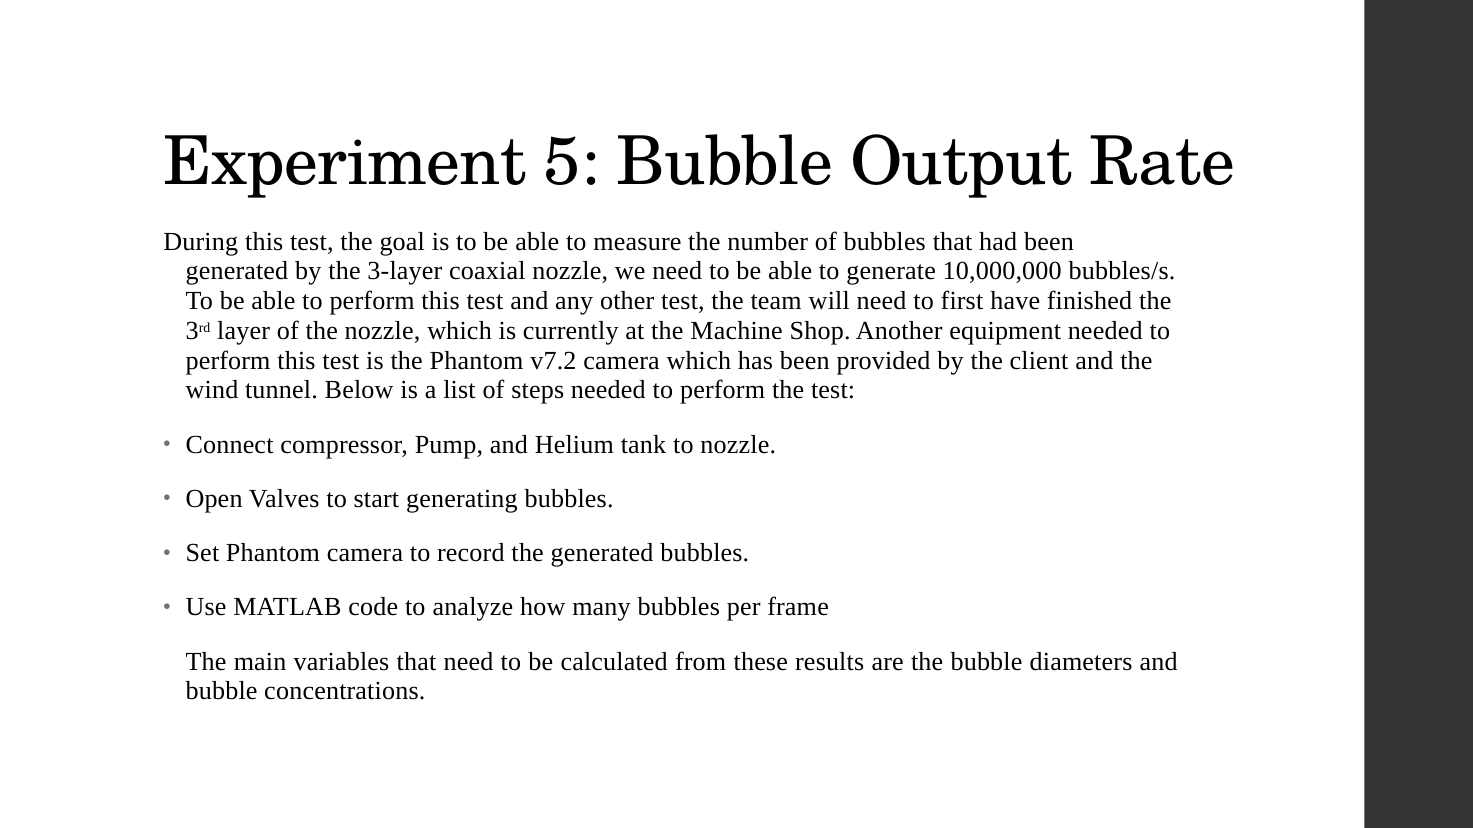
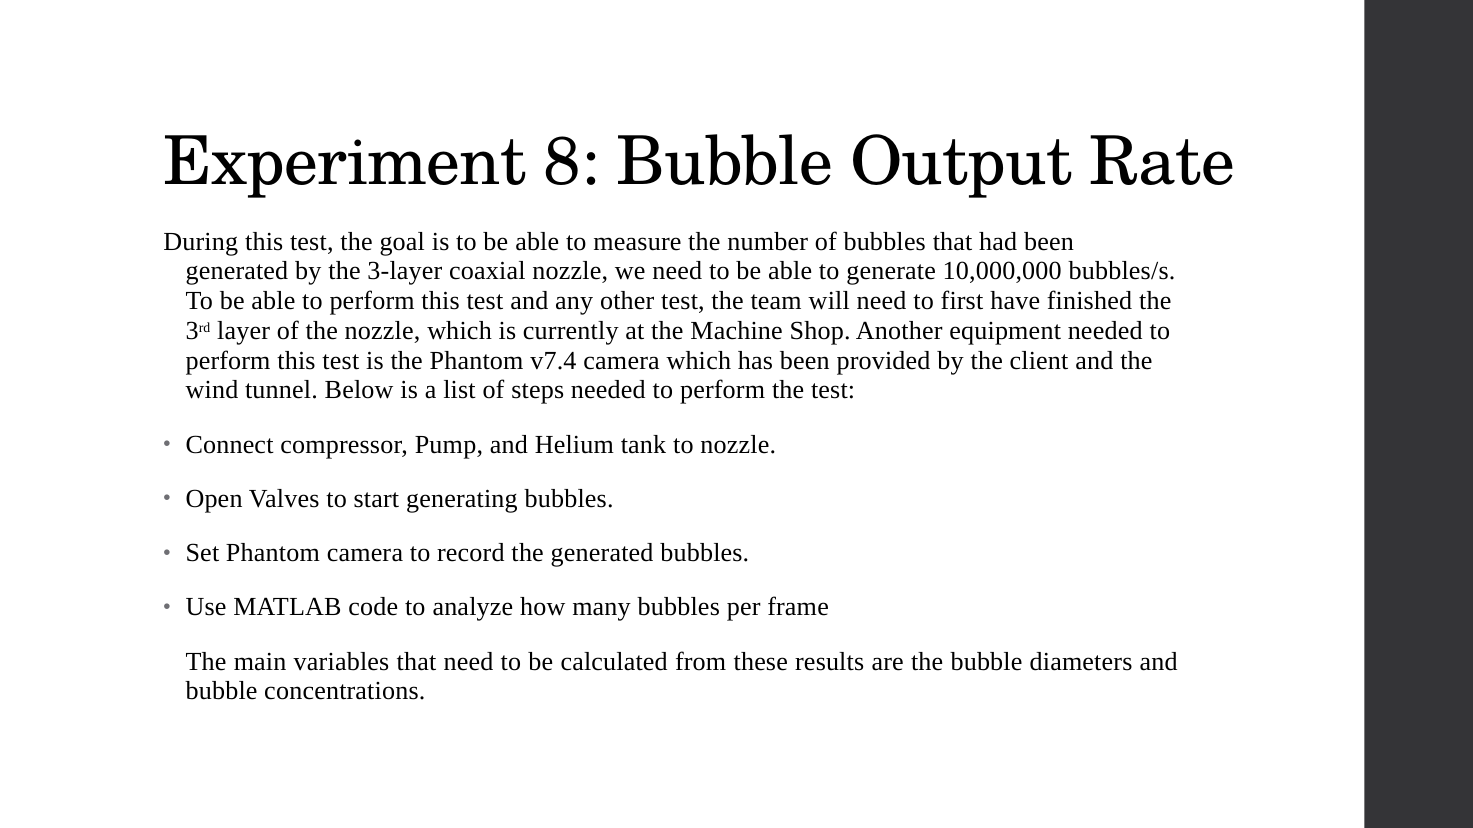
5: 5 -> 8
v7.2: v7.2 -> v7.4
